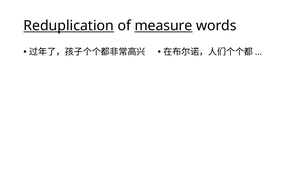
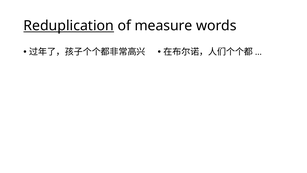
measure underline: present -> none
